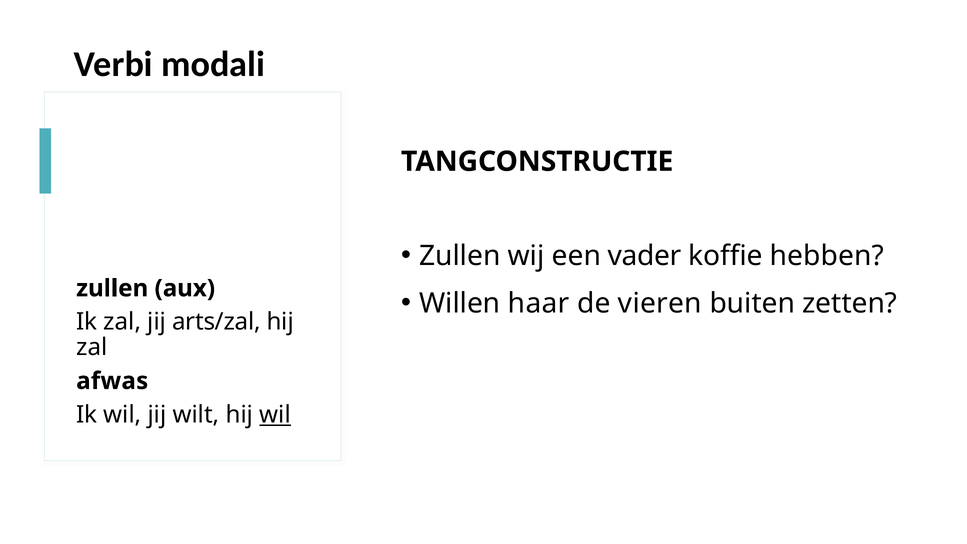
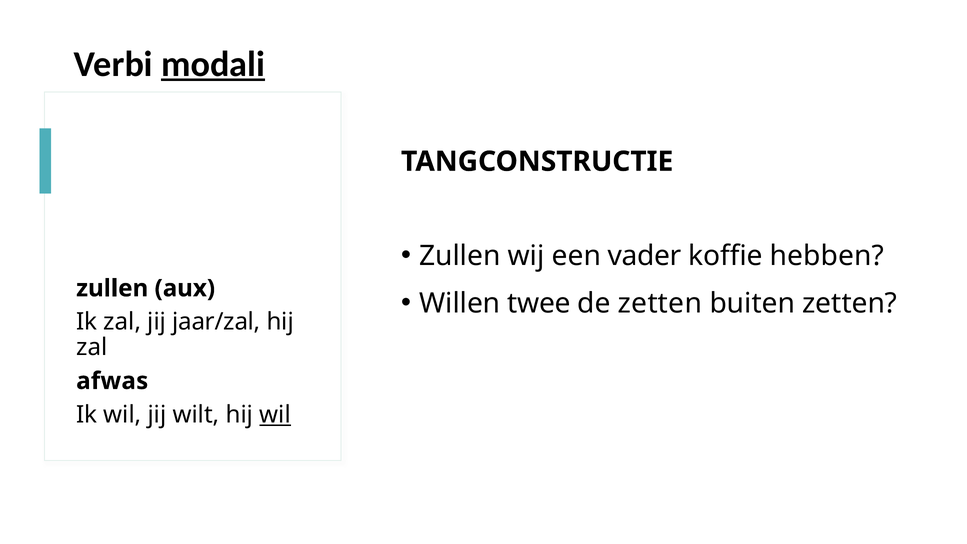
modali underline: none -> present
haar: haar -> twee
de vieren: vieren -> zetten
arts/zal: arts/zal -> jaar/zal
